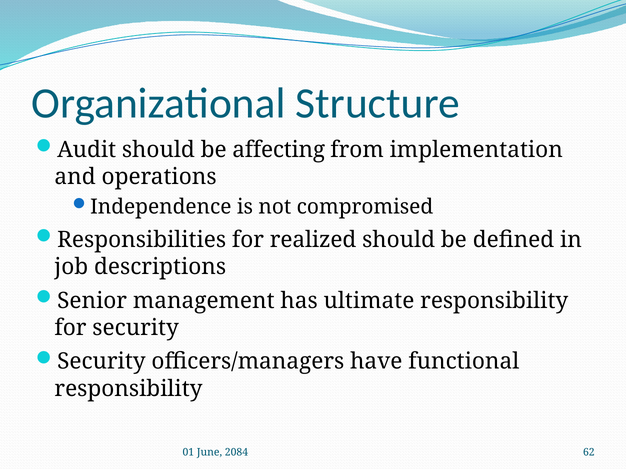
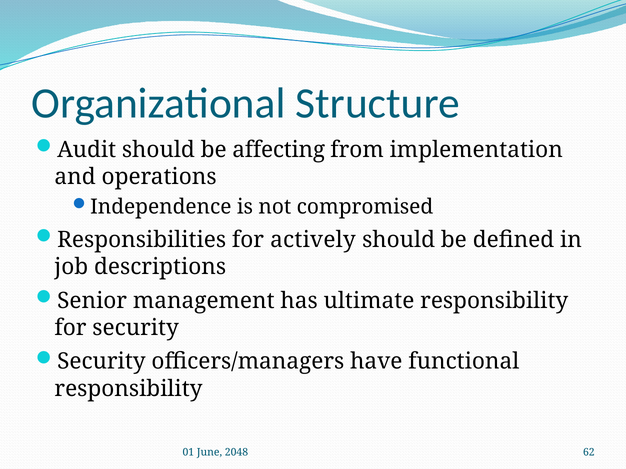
realized: realized -> actively
2084: 2084 -> 2048
